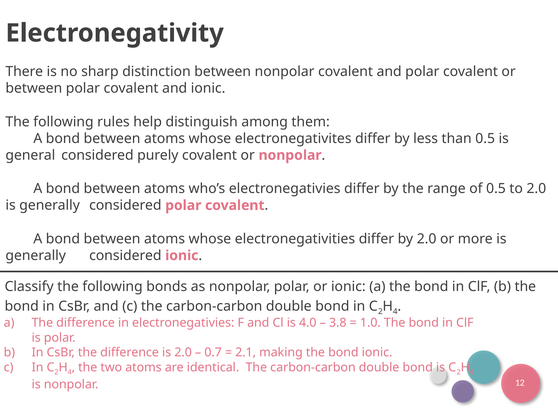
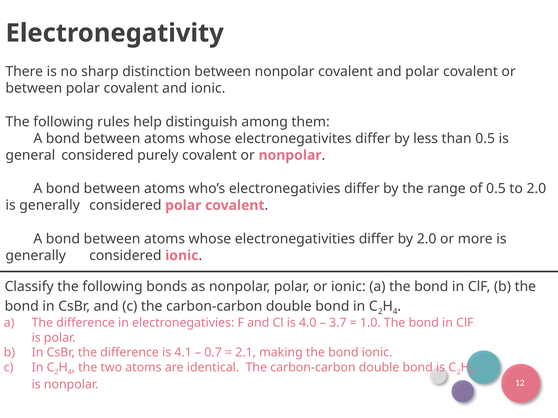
3.8: 3.8 -> 3.7
is 2.0: 2.0 -> 4.1
